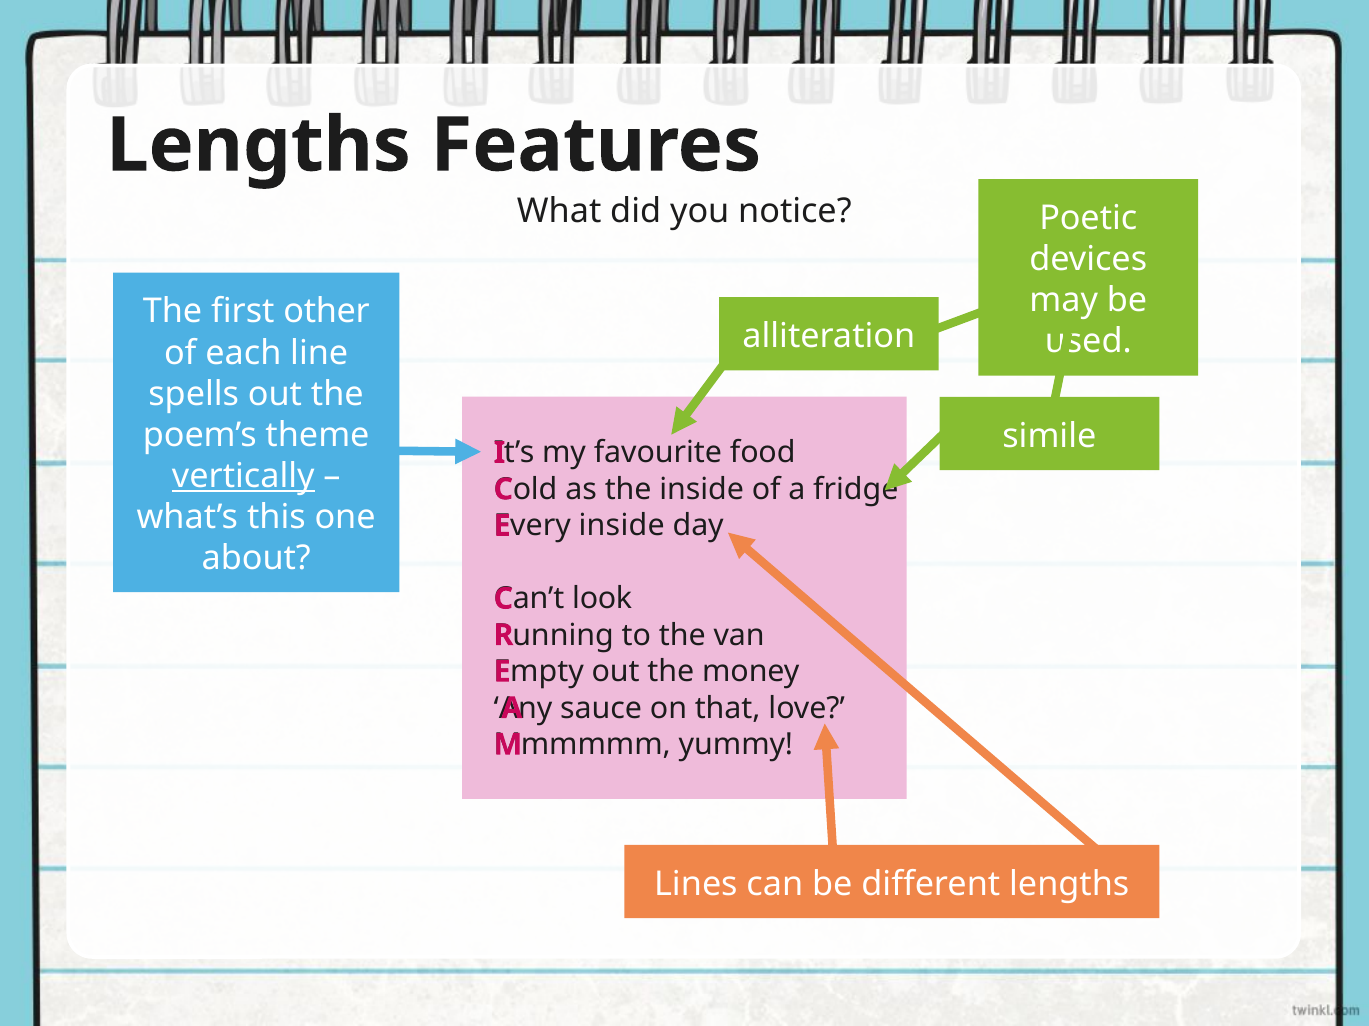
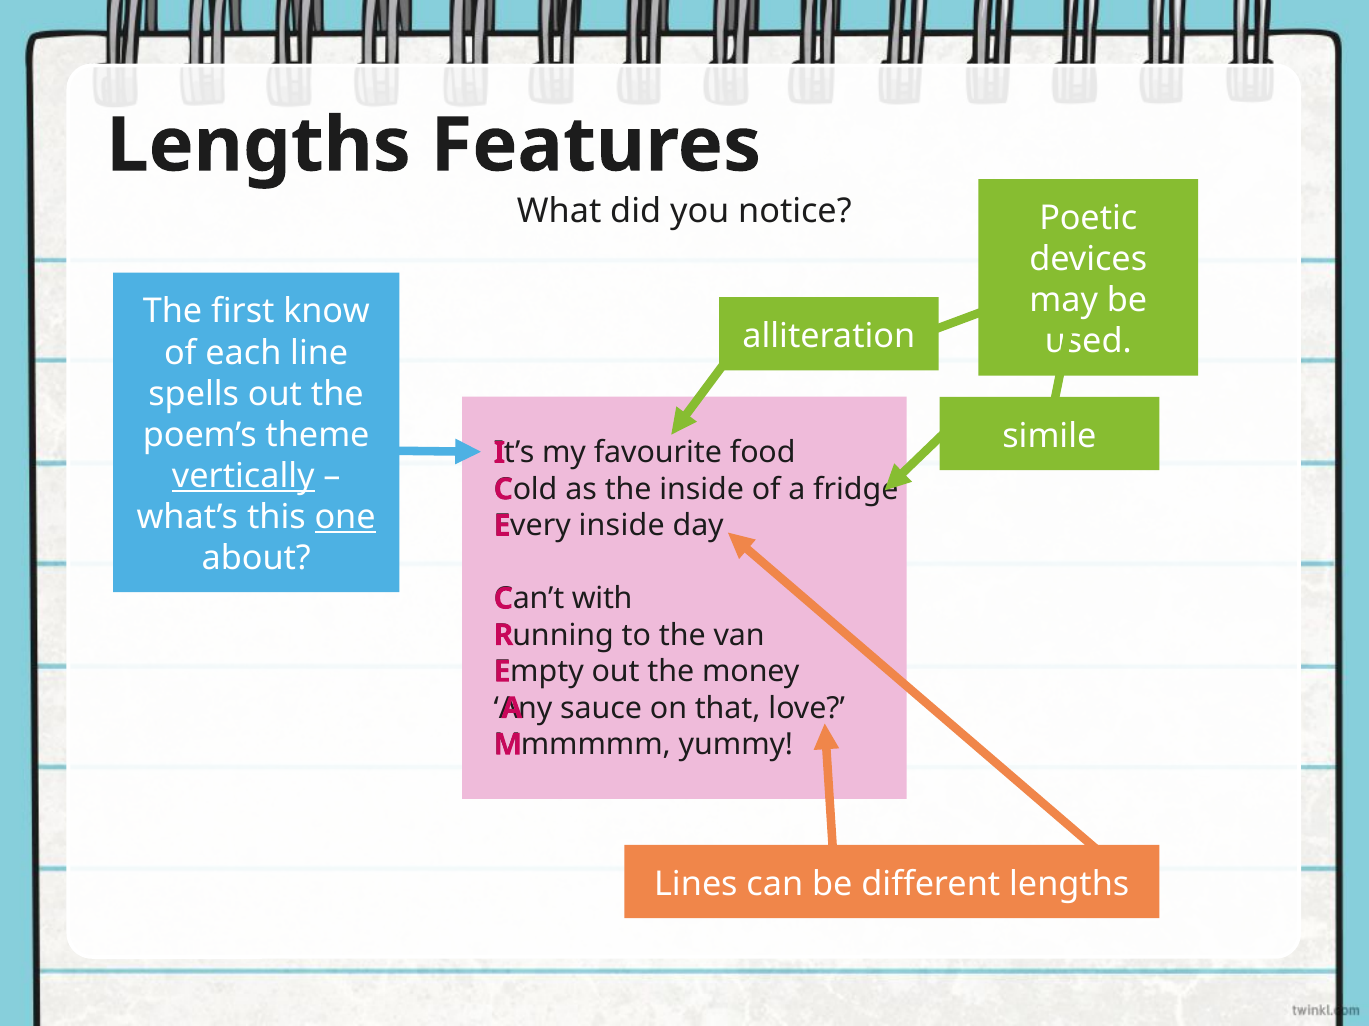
other: other -> know
one underline: none -> present
look: look -> with
